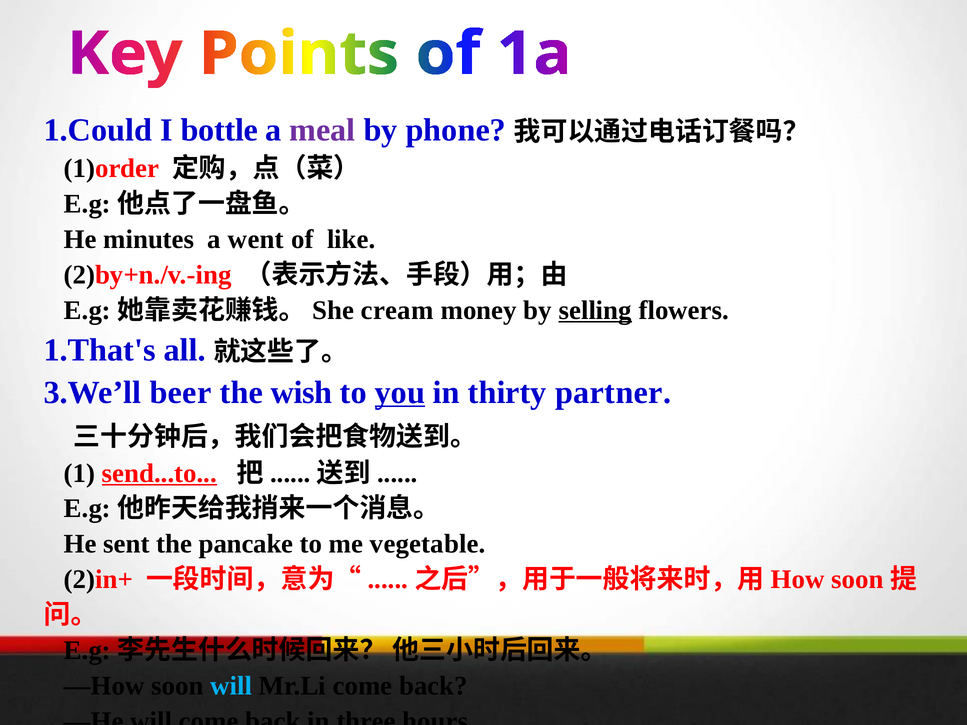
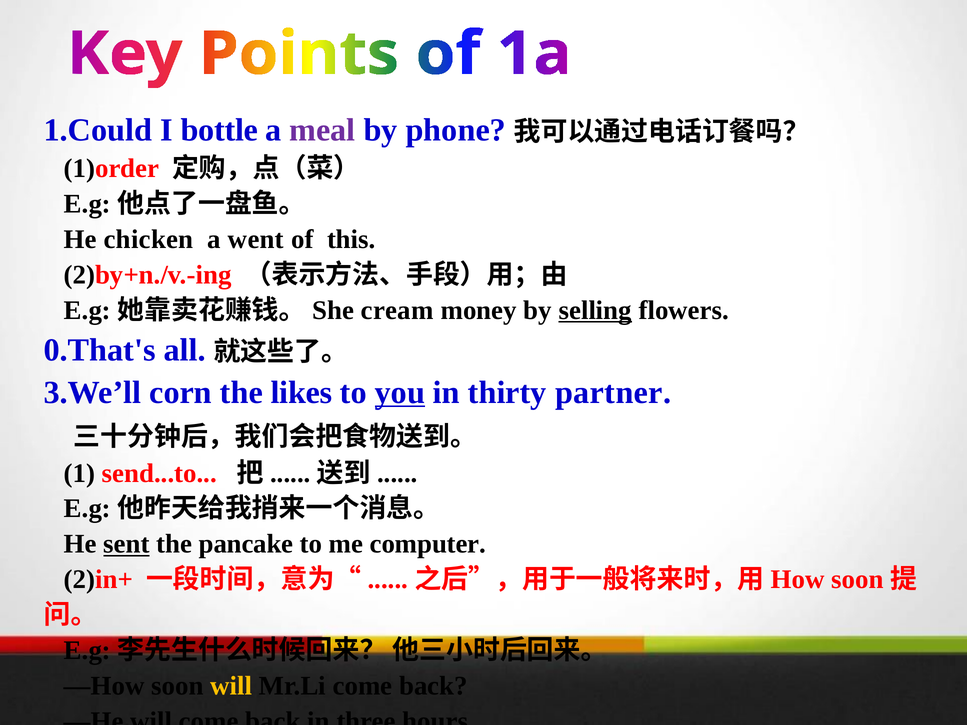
minutes: minutes -> chicken
like: like -> this
1.That's: 1.That's -> 0.That's
beer: beer -> corn
wish: wish -> likes
send...to underline: present -> none
sent underline: none -> present
vegetable: vegetable -> computer
will at (231, 686) colour: light blue -> yellow
